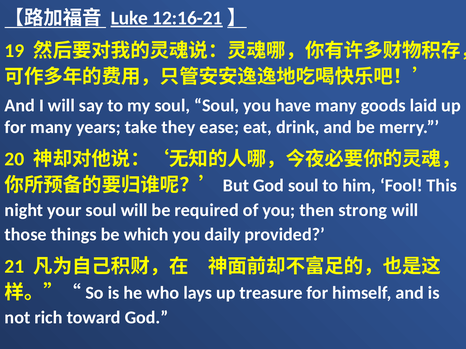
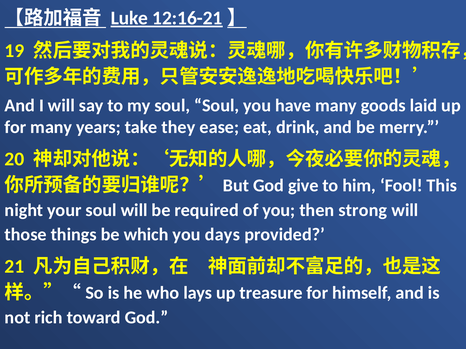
God soul: soul -> give
daily: daily -> days
